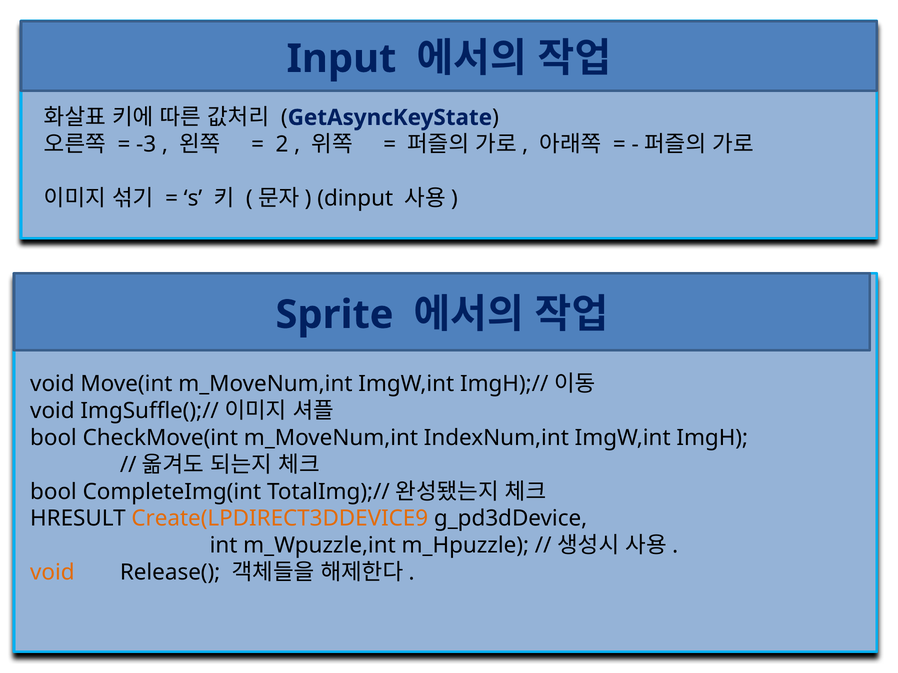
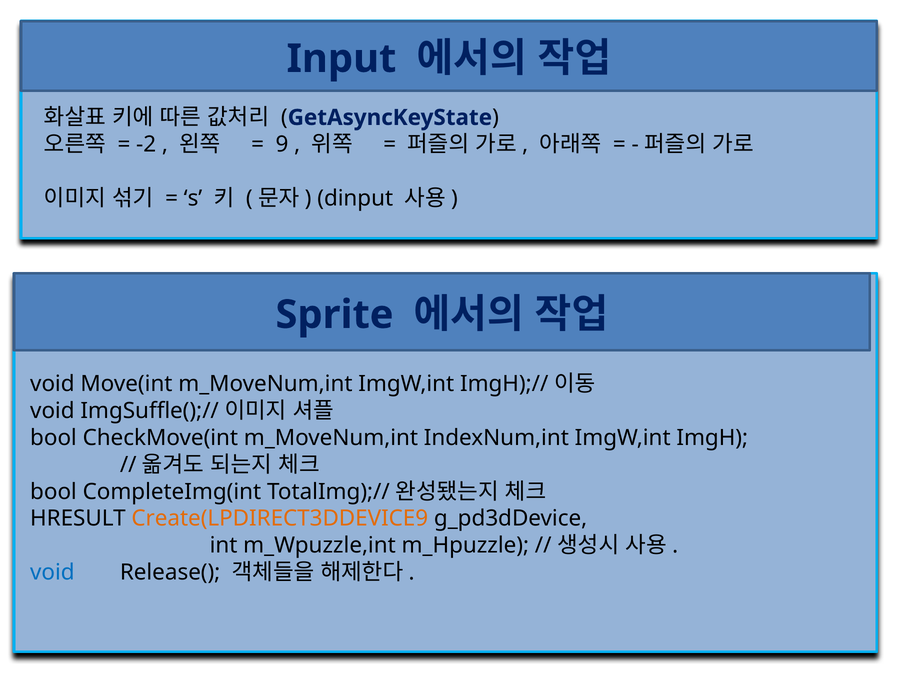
-3: -3 -> -2
2: 2 -> 9
void at (52, 573) colour: orange -> blue
